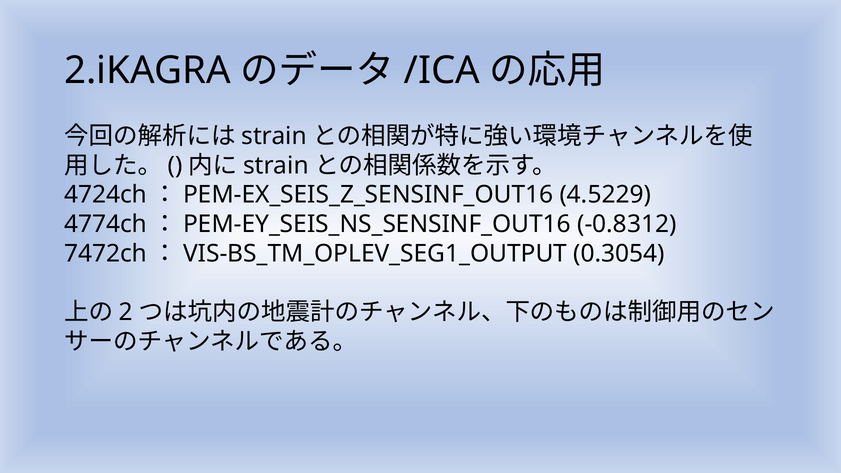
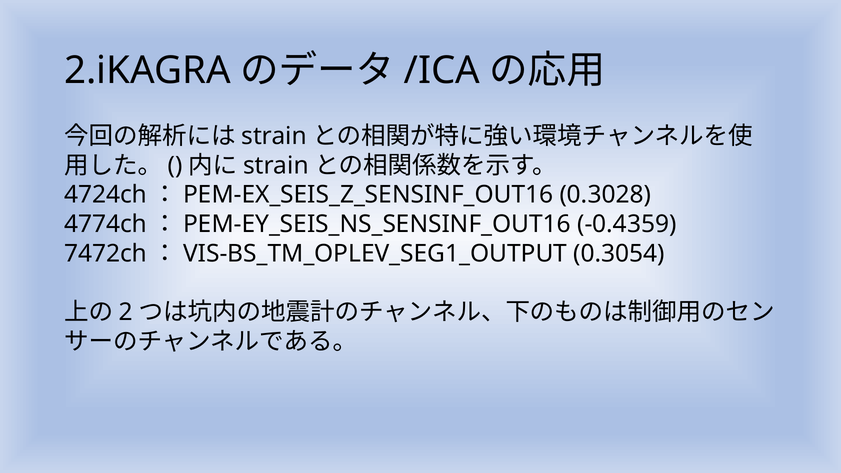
4.5229: 4.5229 -> 0.3028
-0.8312: -0.8312 -> -0.4359
